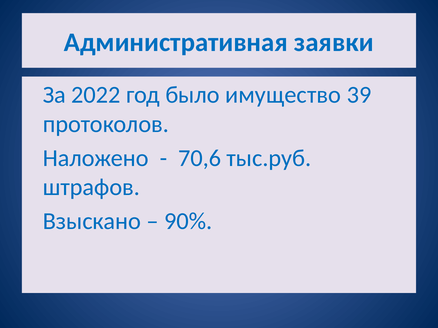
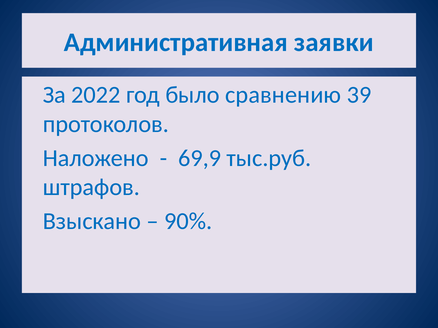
имущество: имущество -> сравнению
70,6: 70,6 -> 69,9
